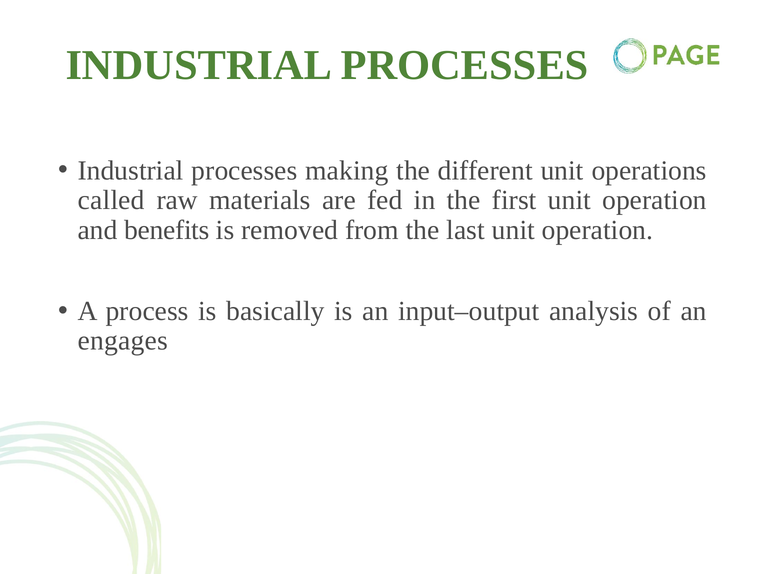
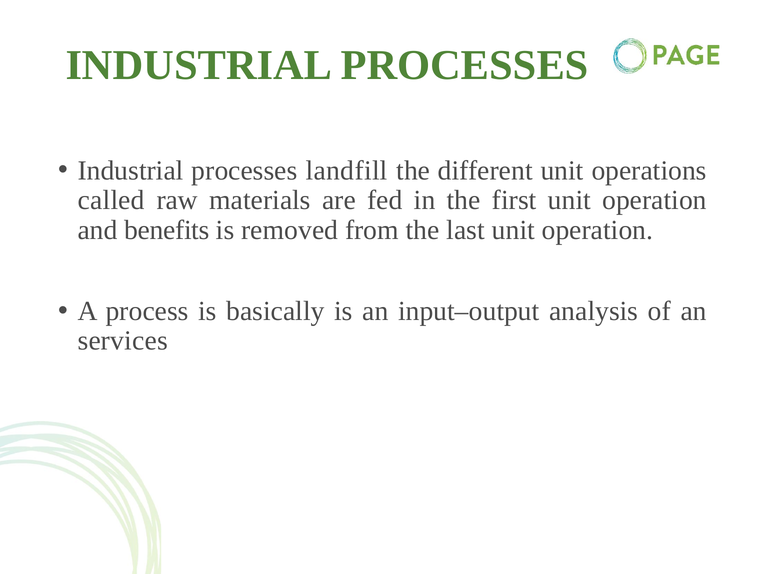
making: making -> landfill
engages: engages -> services
